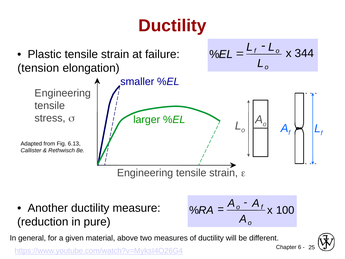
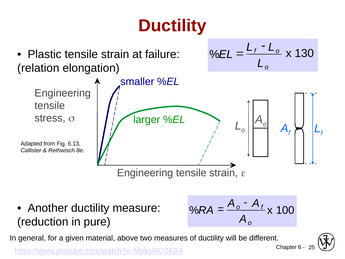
344: 344 -> 130
tension: tension -> relation
